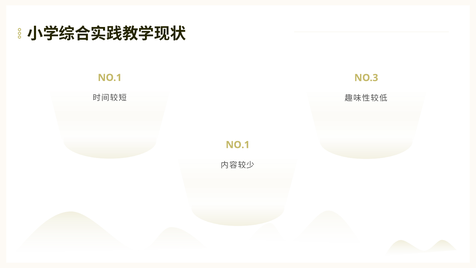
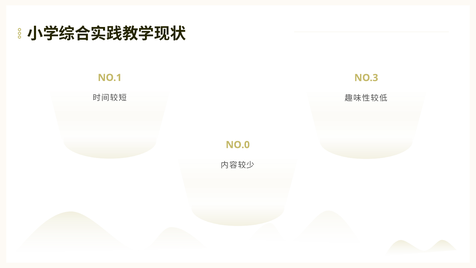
NO.1 at (238, 145): NO.1 -> NO.0
